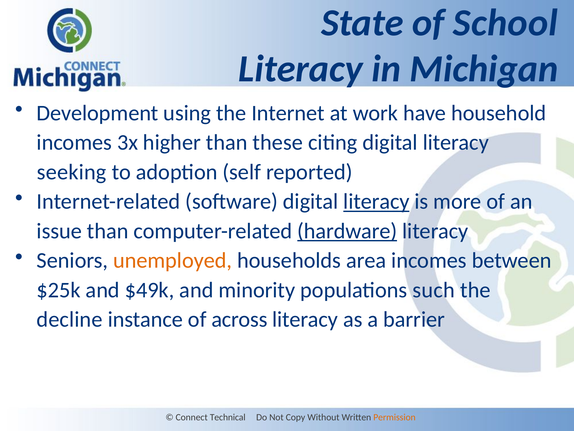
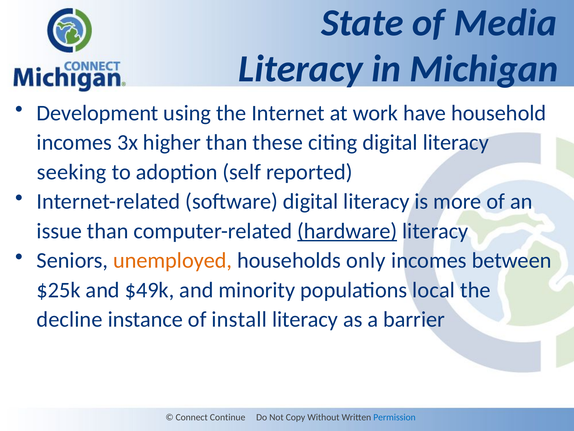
School: School -> Media
literacy at (376, 201) underline: present -> none
area: area -> only
such: such -> local
across: across -> install
Technical: Technical -> Continue
Permission colour: orange -> blue
